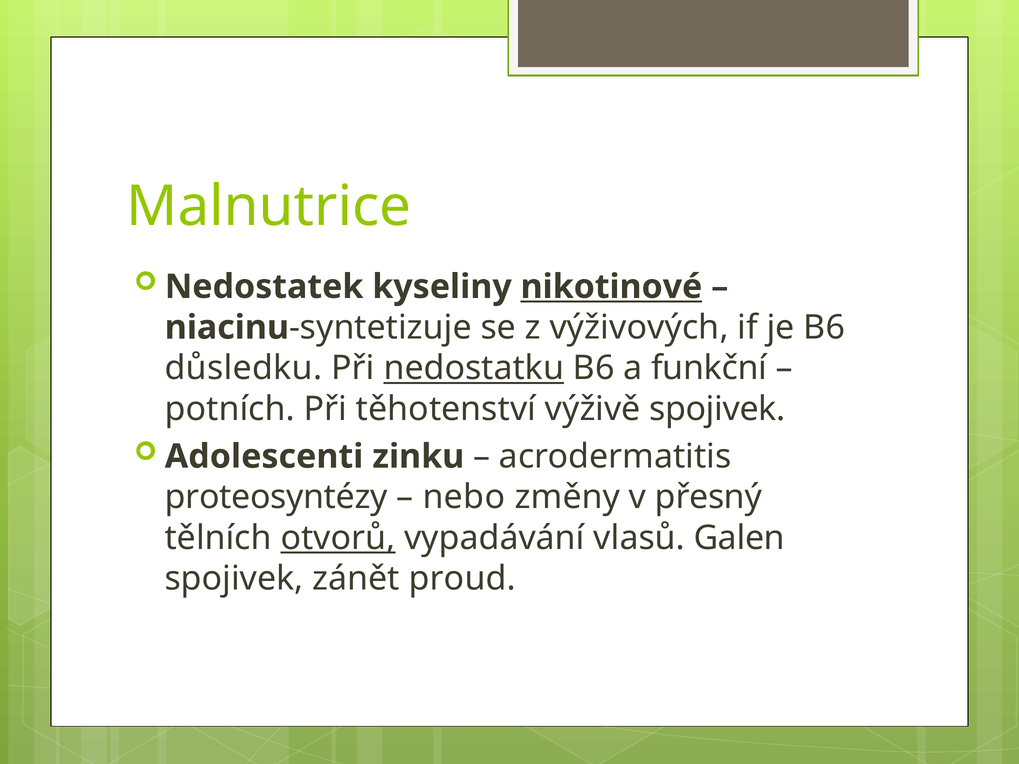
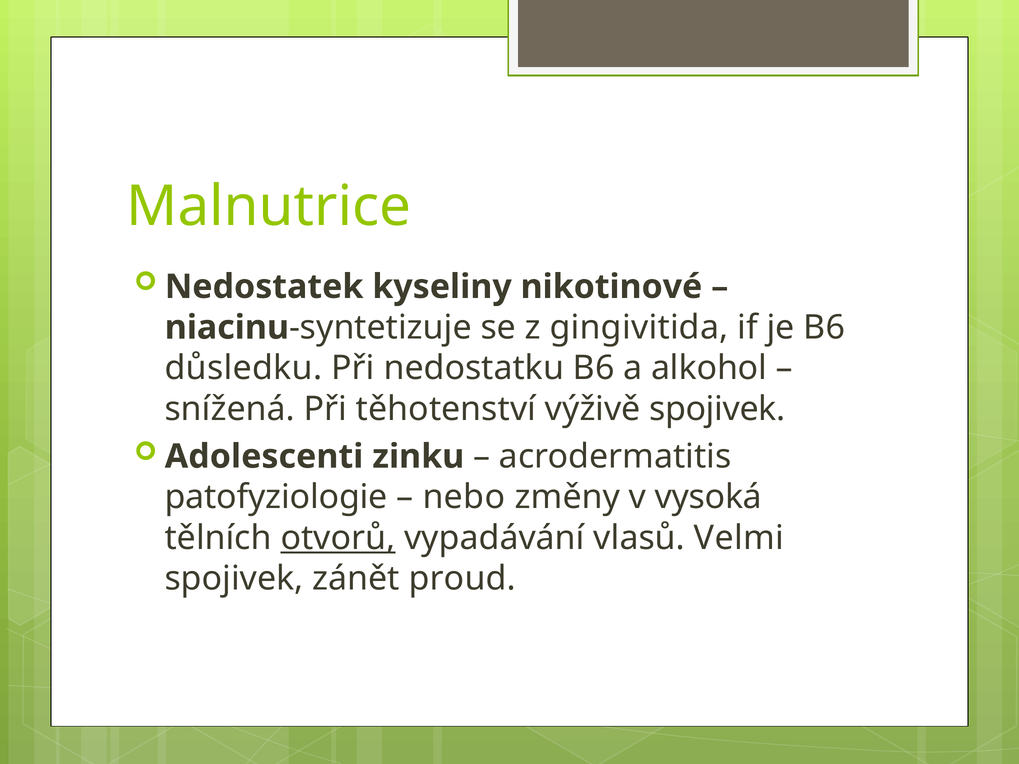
nikotinové underline: present -> none
výživových: výživových -> gingivitida
nedostatku underline: present -> none
funkční: funkční -> alkohol
potních: potních -> snížená
proteosyntézy: proteosyntézy -> patofyziologie
přesný: přesný -> vysoká
Galen: Galen -> Velmi
